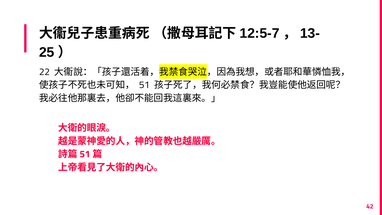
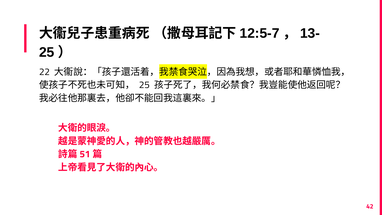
51 at (144, 85): 51 -> 25
